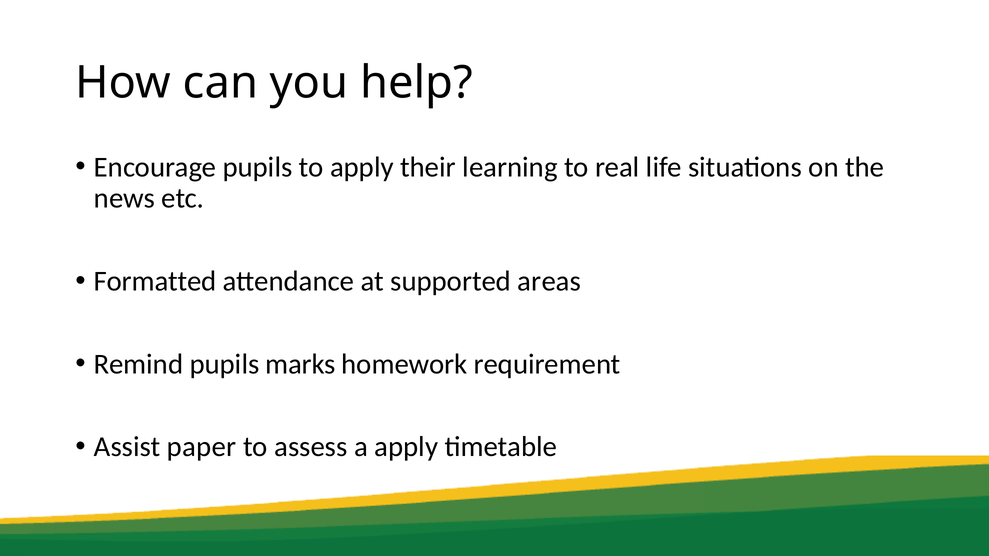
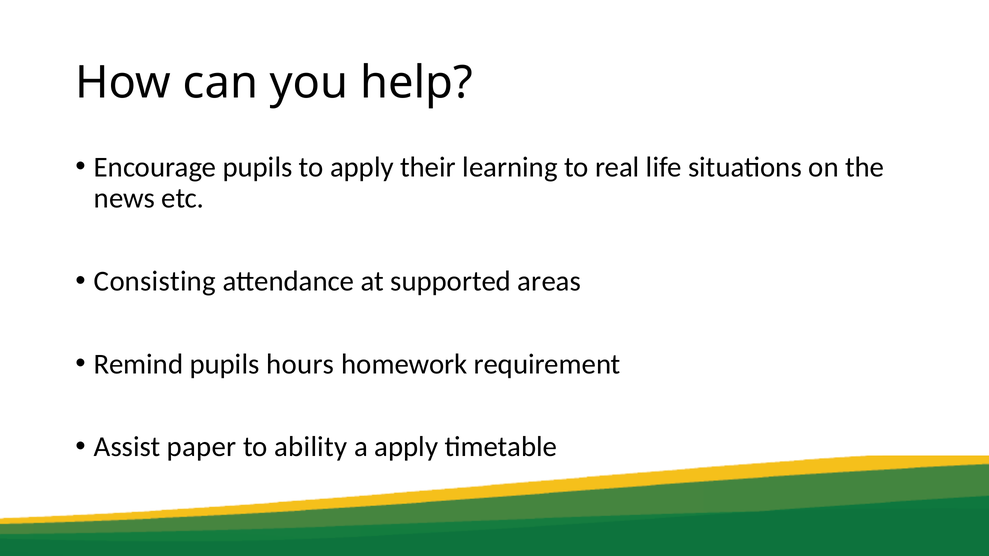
Formatted: Formatted -> Consisting
marks: marks -> hours
assess: assess -> ability
